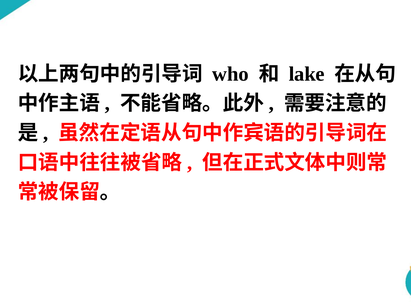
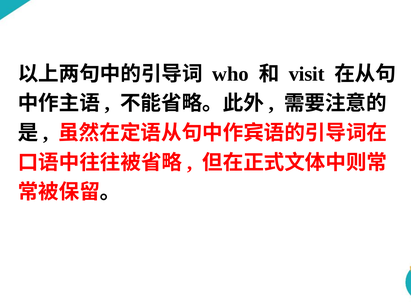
lake: lake -> visit
